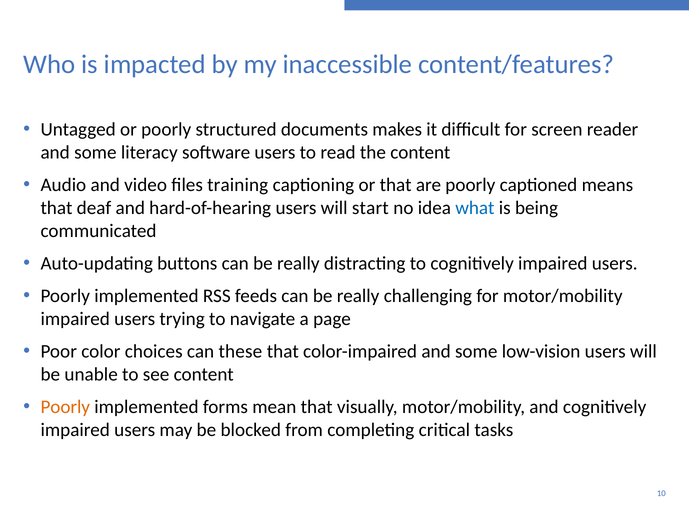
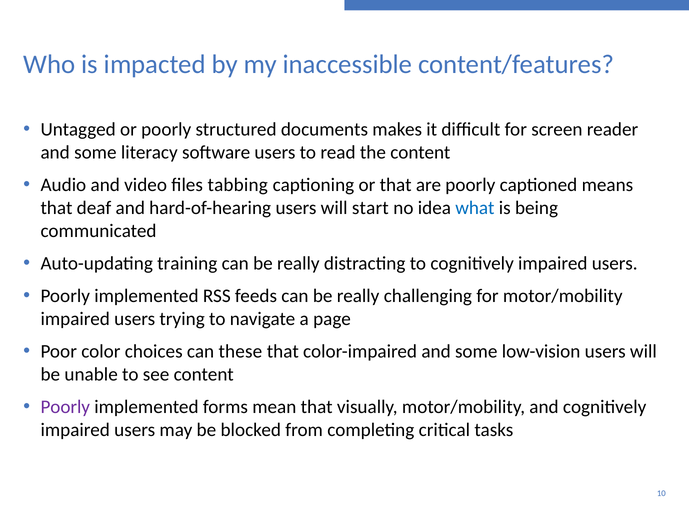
training: training -> tabbing
buttons: buttons -> training
Poorly at (65, 407) colour: orange -> purple
